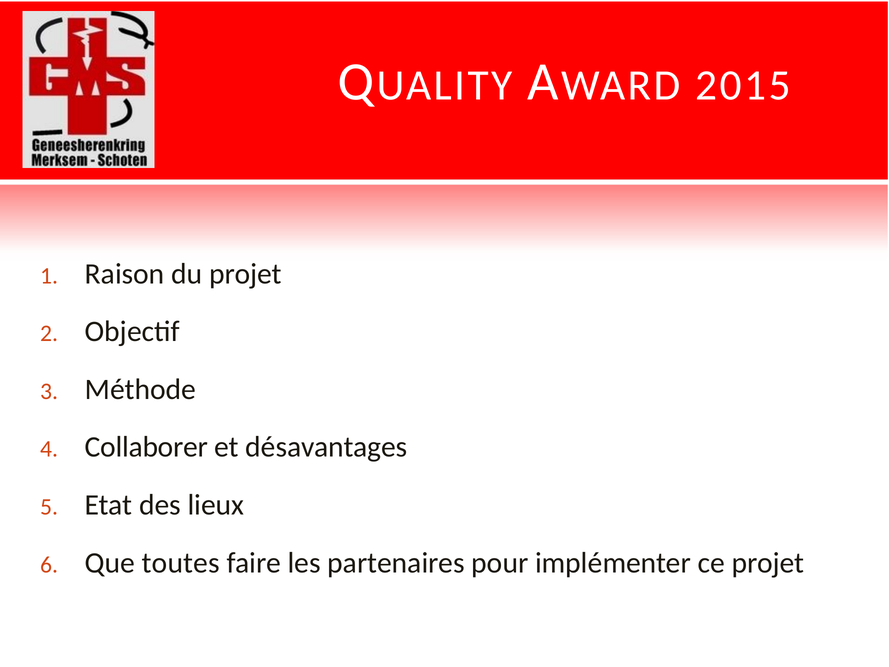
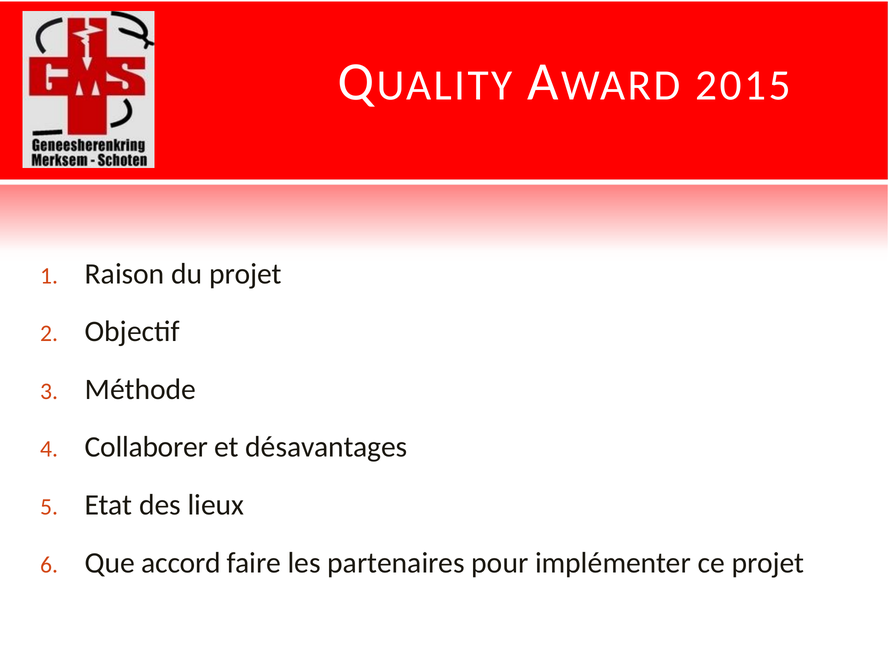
toutes: toutes -> accord
